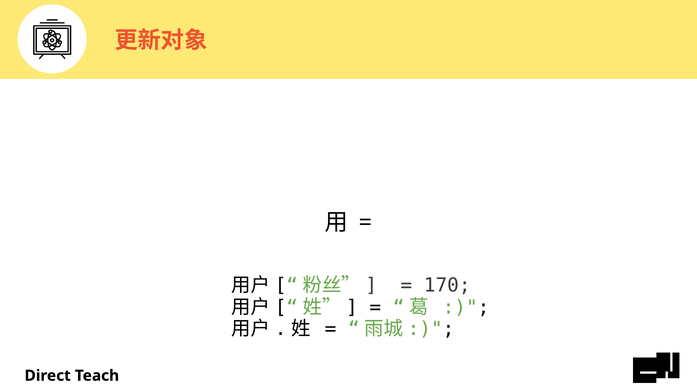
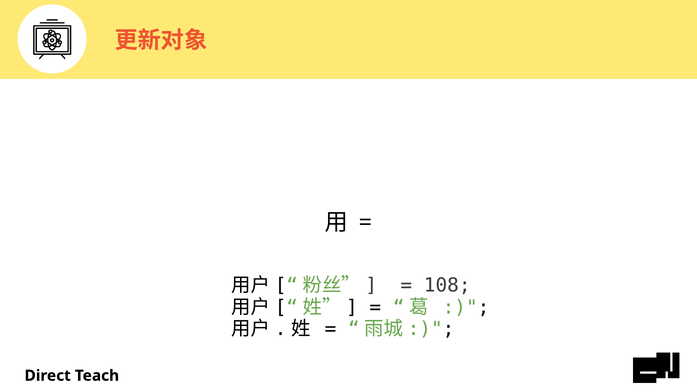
170: 170 -> 108
